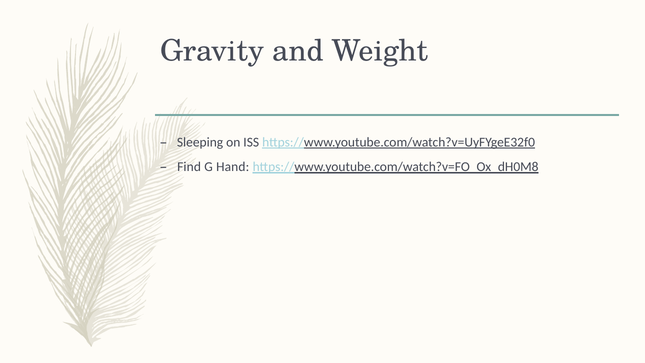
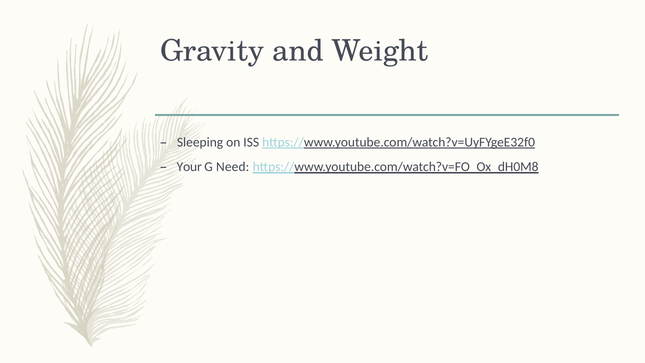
Find: Find -> Your
Hand: Hand -> Need
